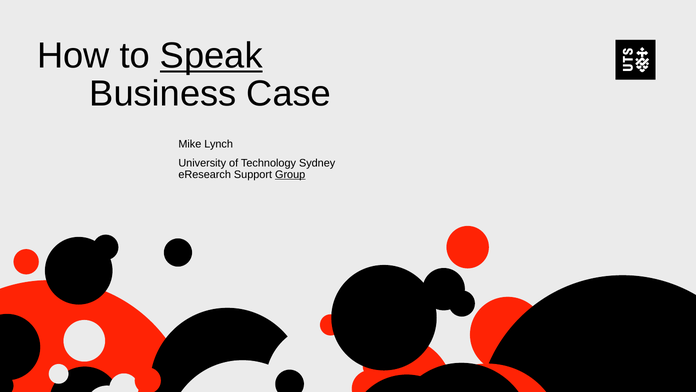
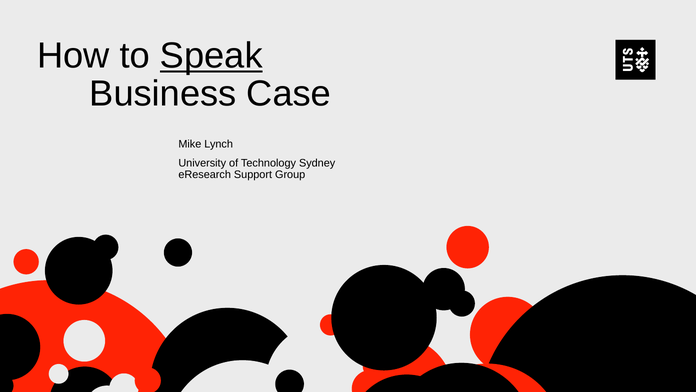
Group underline: present -> none
